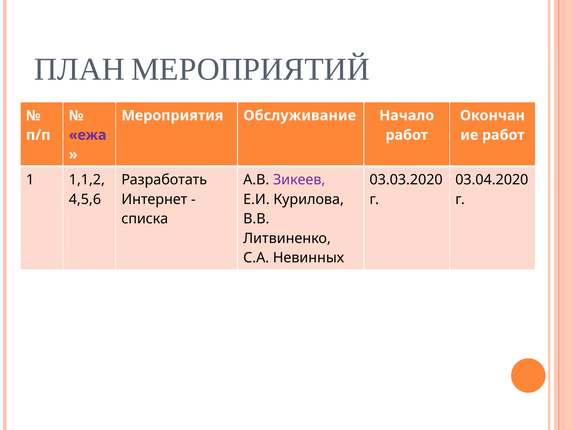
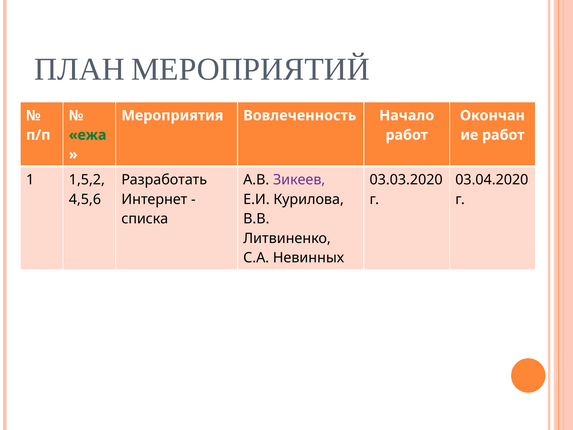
Обслуживание: Обслуживание -> Вовлеченность
ежа colour: purple -> green
1,1,2: 1,1,2 -> 1,5,2
